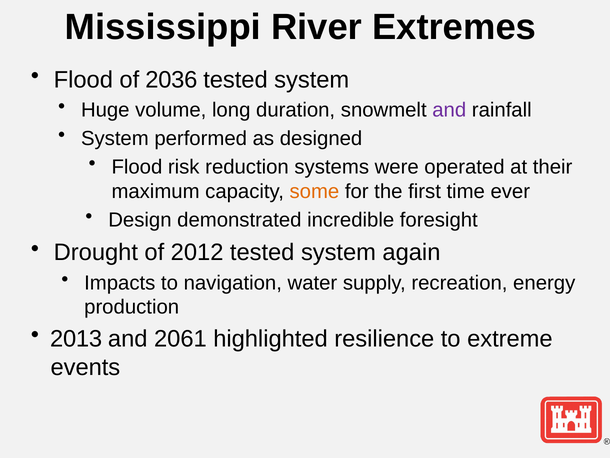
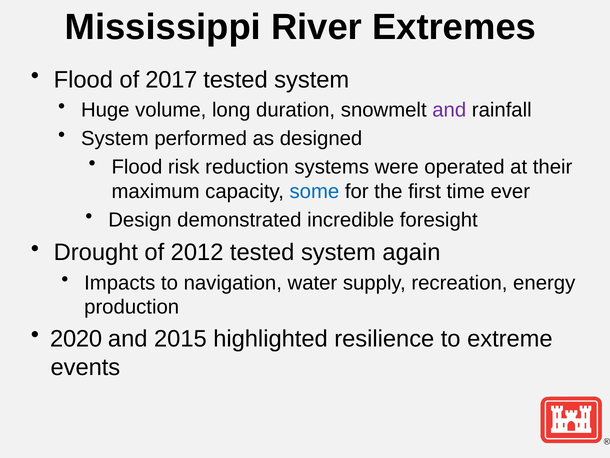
2036: 2036 -> 2017
some colour: orange -> blue
2013: 2013 -> 2020
2061: 2061 -> 2015
